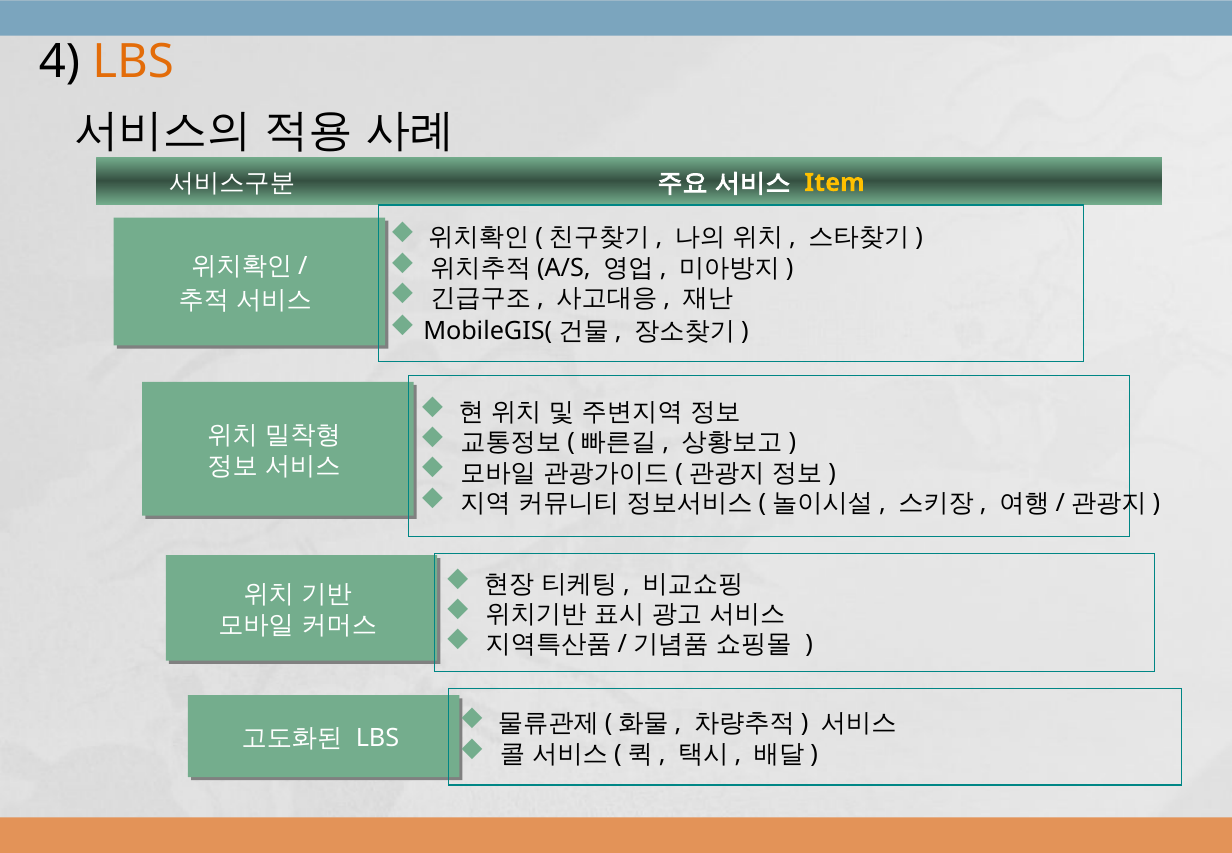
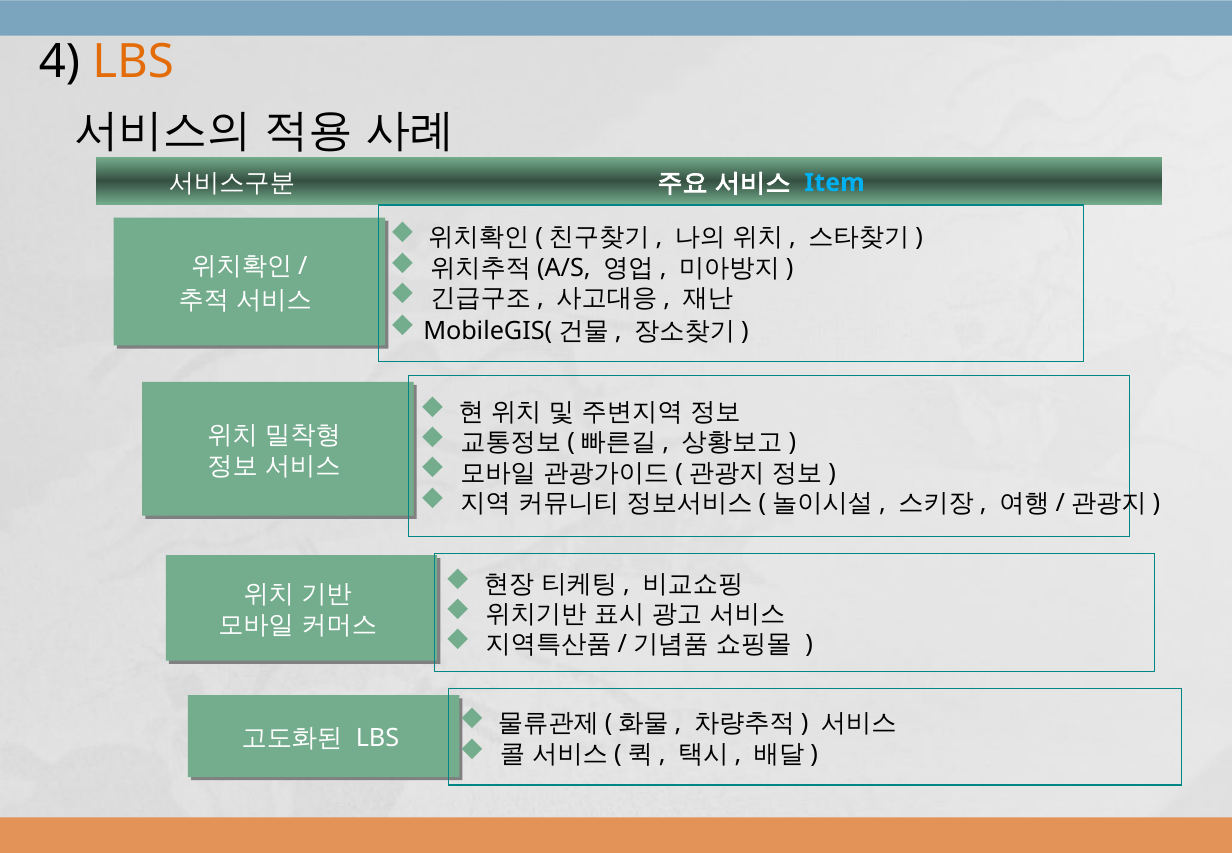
Item colour: yellow -> light blue
